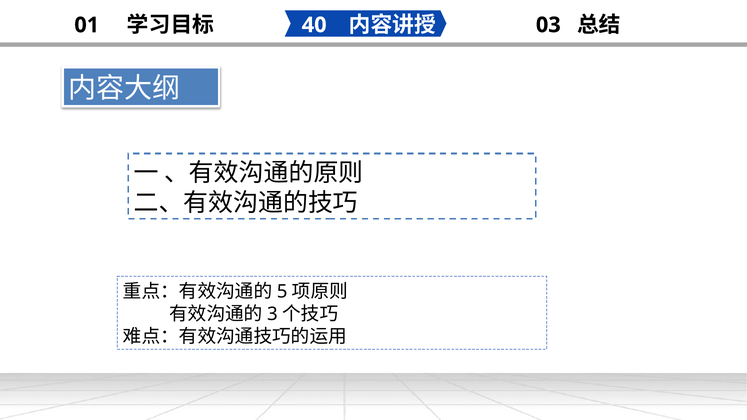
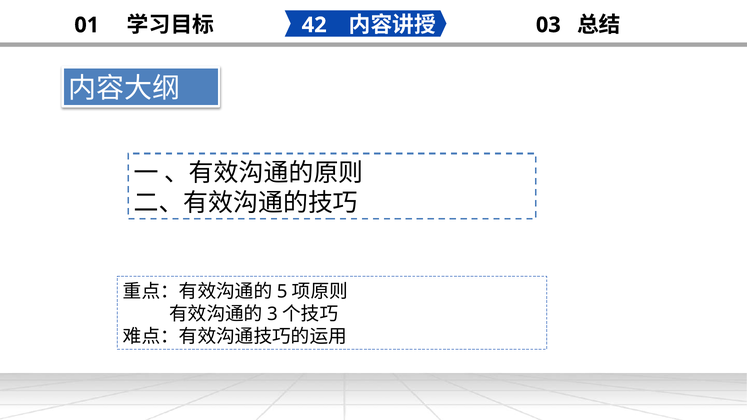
40: 40 -> 42
